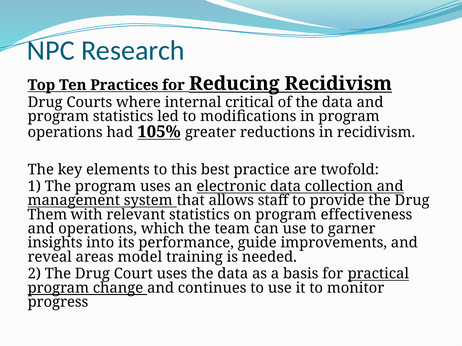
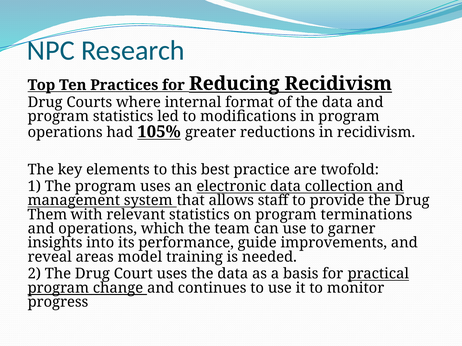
critical: critical -> format
effectiveness: effectiveness -> terminations
